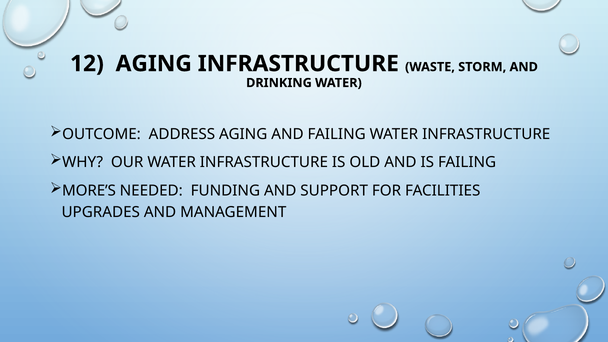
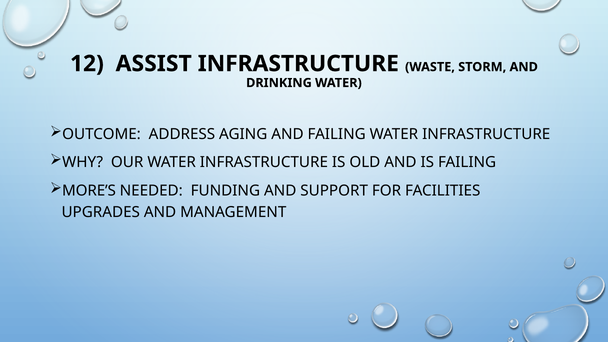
12 AGING: AGING -> ASSIST
